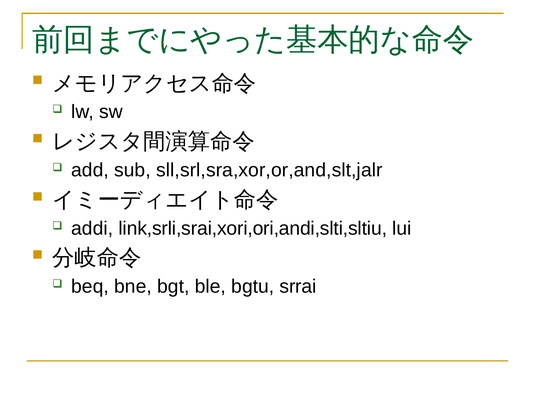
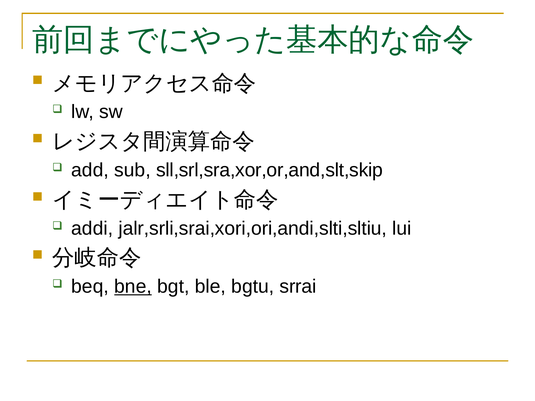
sll,srl,sra,xor,or,and,slt,jalr: sll,srl,sra,xor,or,and,slt,jalr -> sll,srl,sra,xor,or,and,slt,skip
link,srli,srai,xori,ori,andi,slti,sltiu: link,srli,srai,xori,ori,andi,slti,sltiu -> jalr,srli,srai,xori,ori,andi,slti,sltiu
bne underline: none -> present
